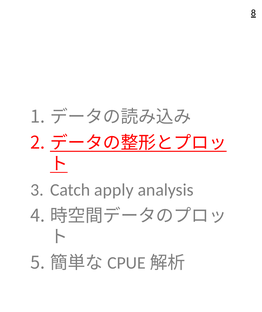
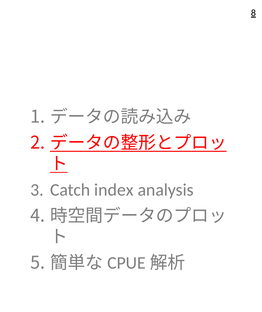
apply: apply -> index
